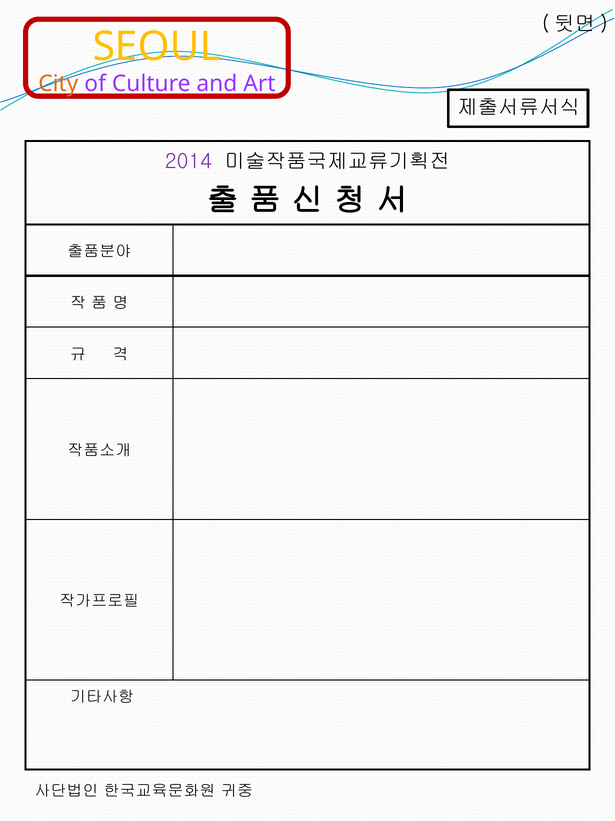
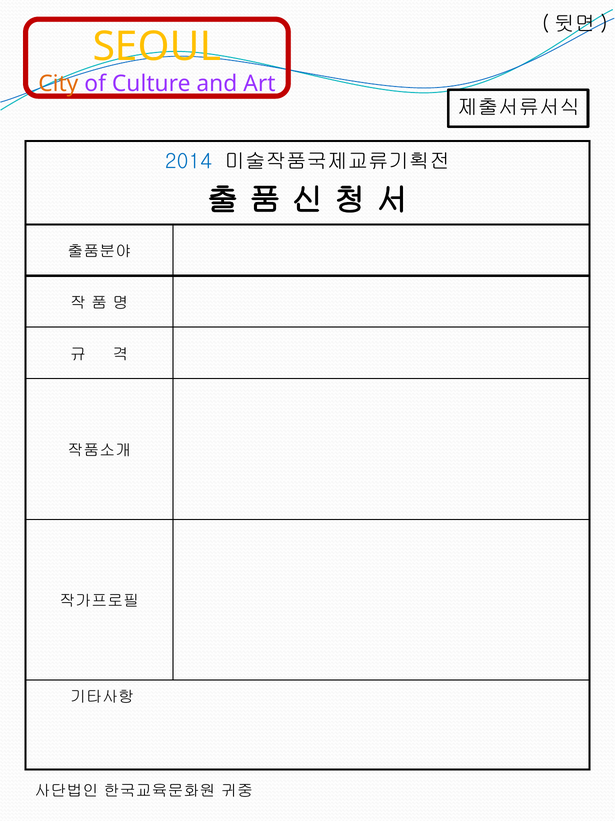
2014 colour: purple -> blue
